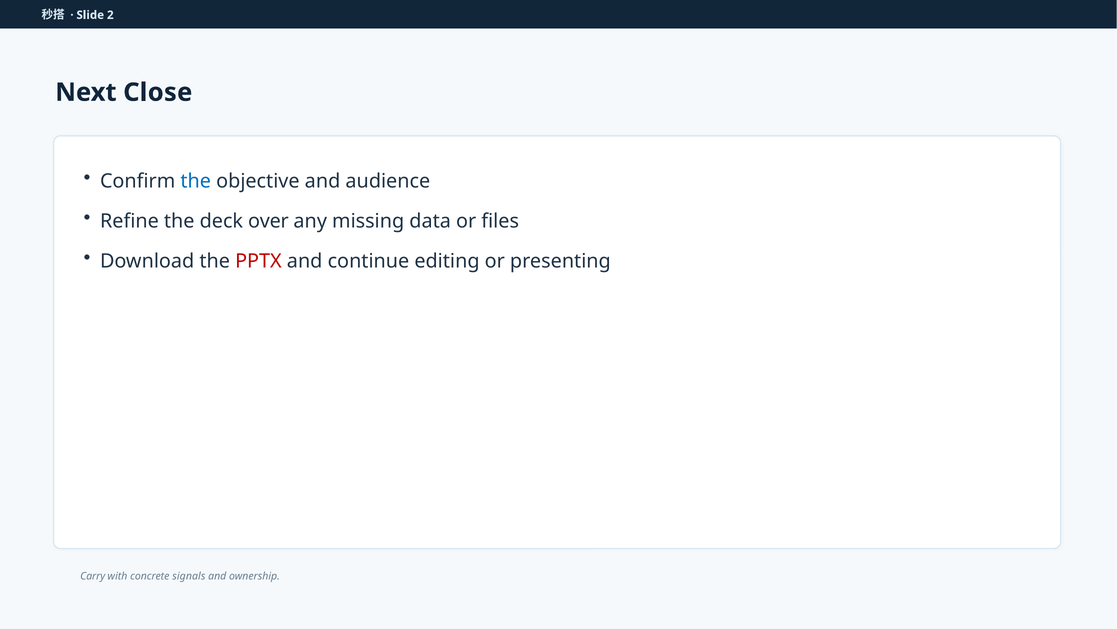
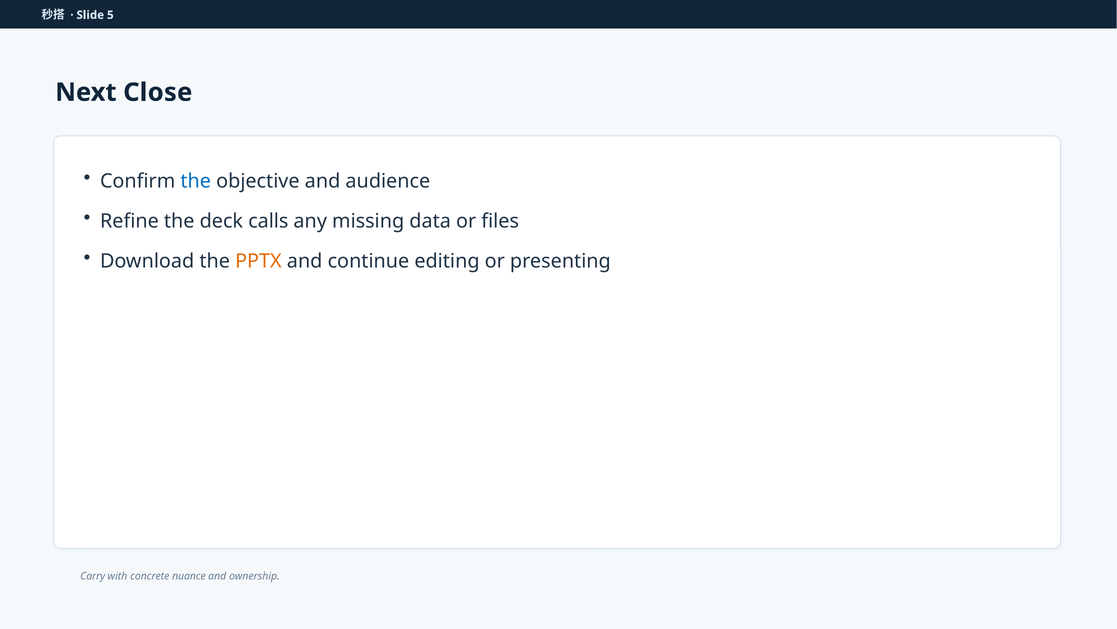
2: 2 -> 5
over: over -> calls
PPTX colour: red -> orange
signals: signals -> nuance
